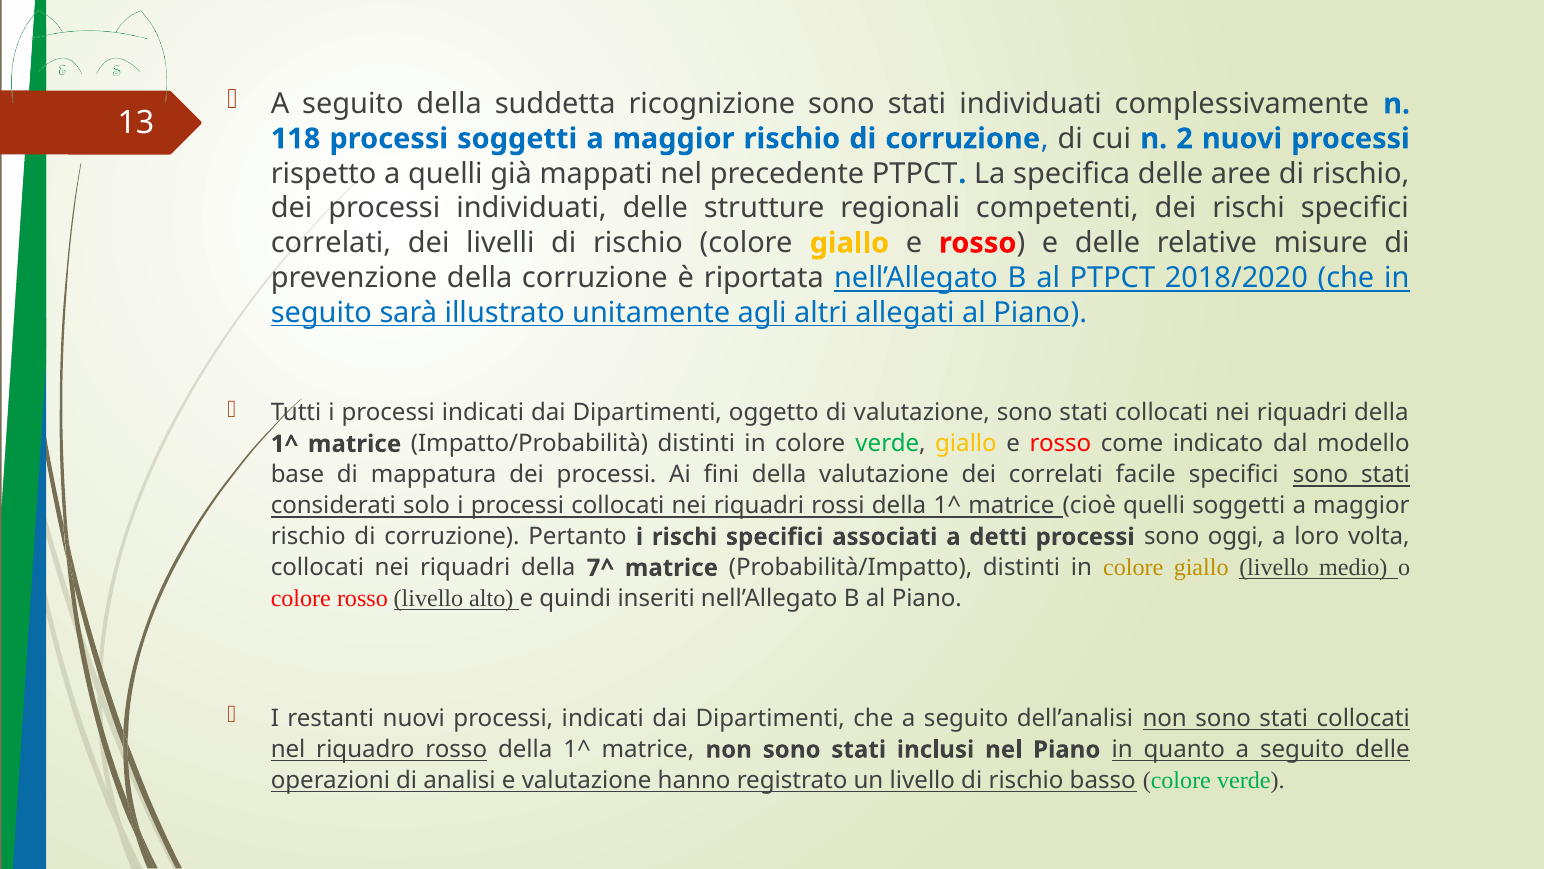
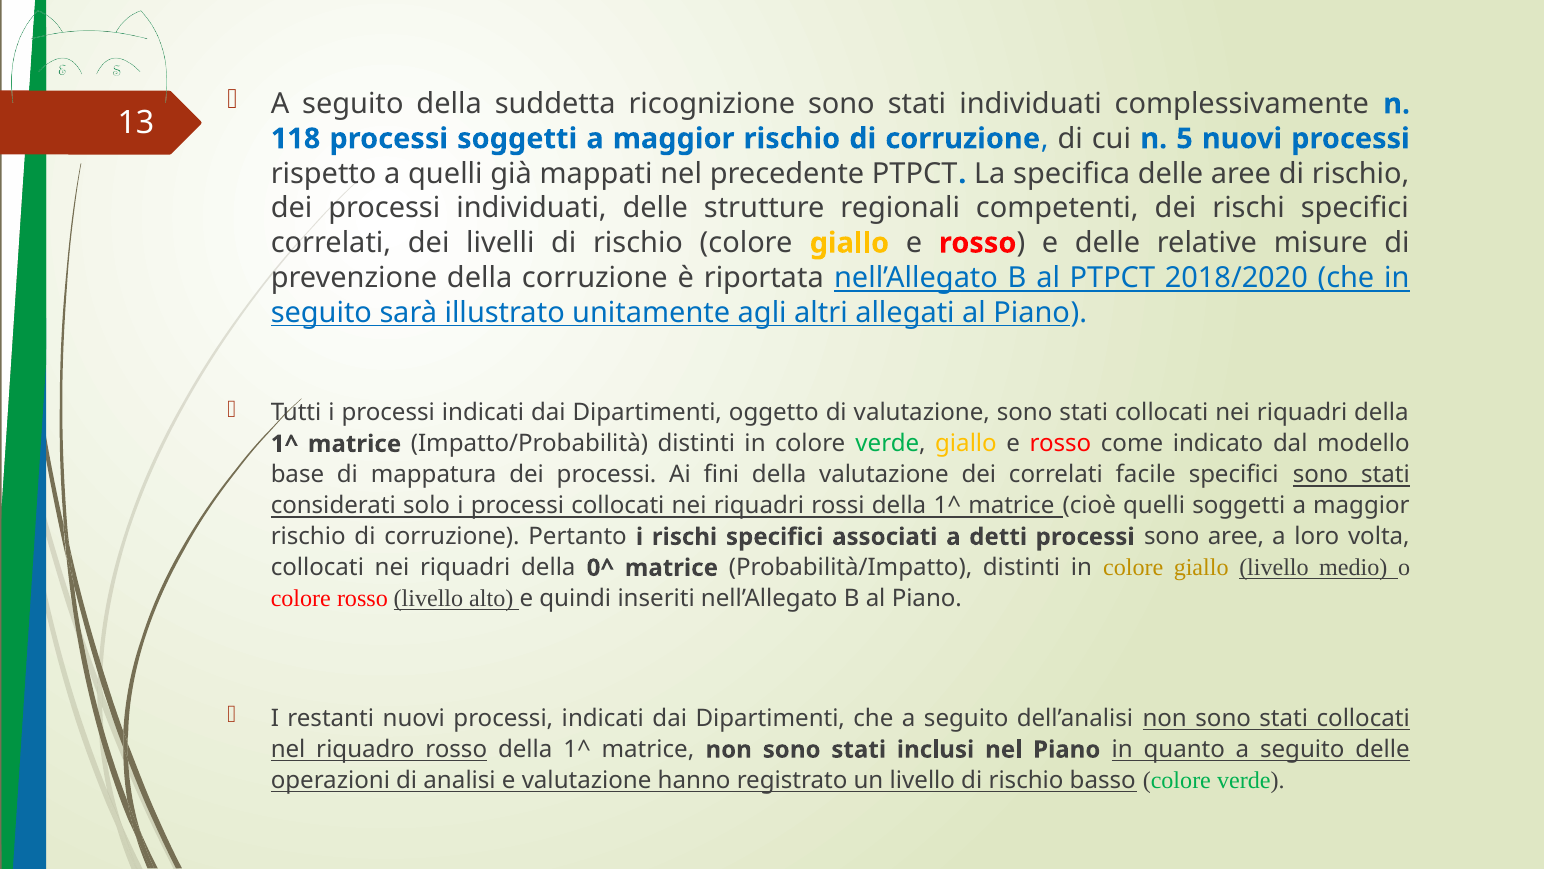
2: 2 -> 5
sono oggi: oggi -> aree
7^: 7^ -> 0^
